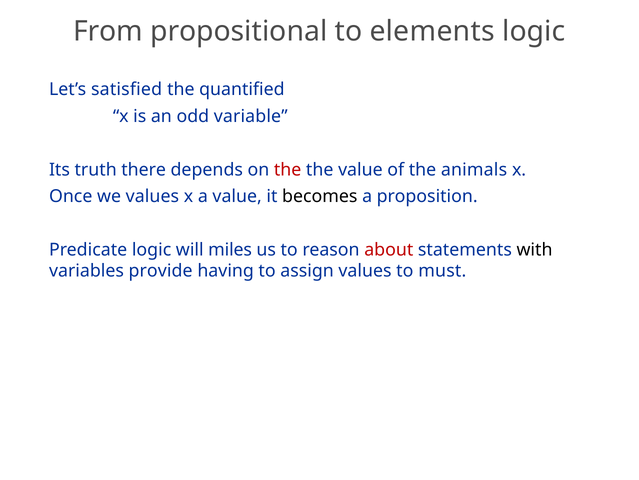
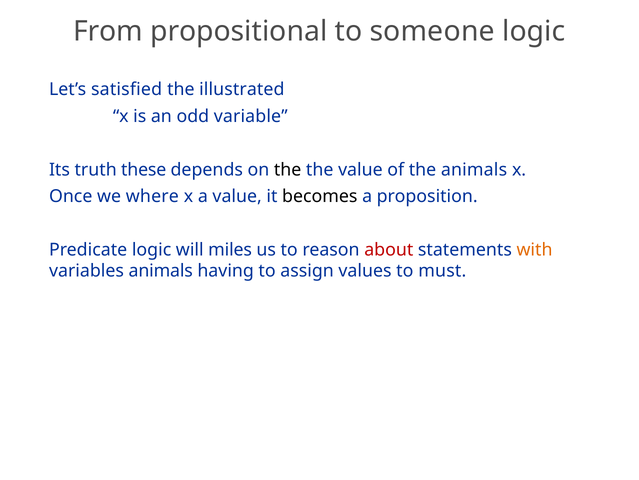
elements: elements -> someone
quantified: quantified -> illustrated
there: there -> these
the at (288, 169) colour: red -> black
we values: values -> where
with colour: black -> orange
variables provide: provide -> animals
